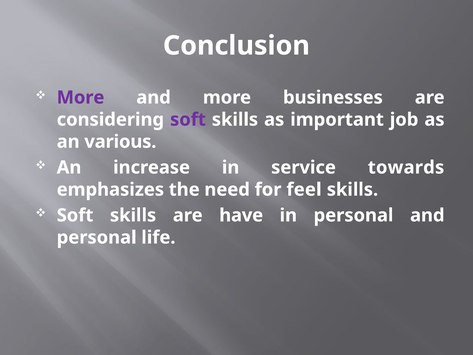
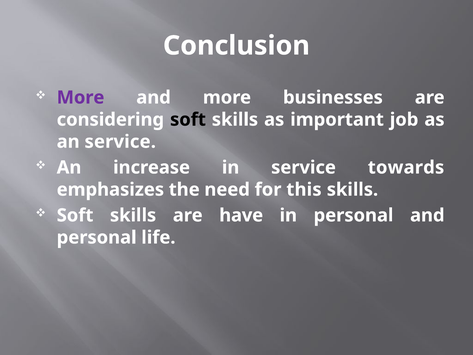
soft at (188, 120) colour: purple -> black
an various: various -> service
feel: feel -> this
